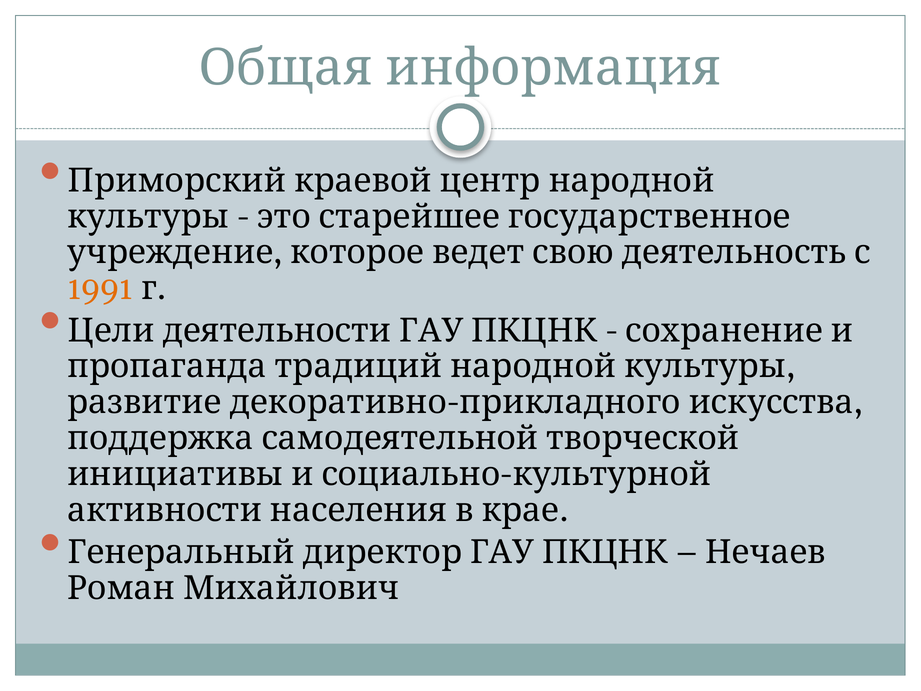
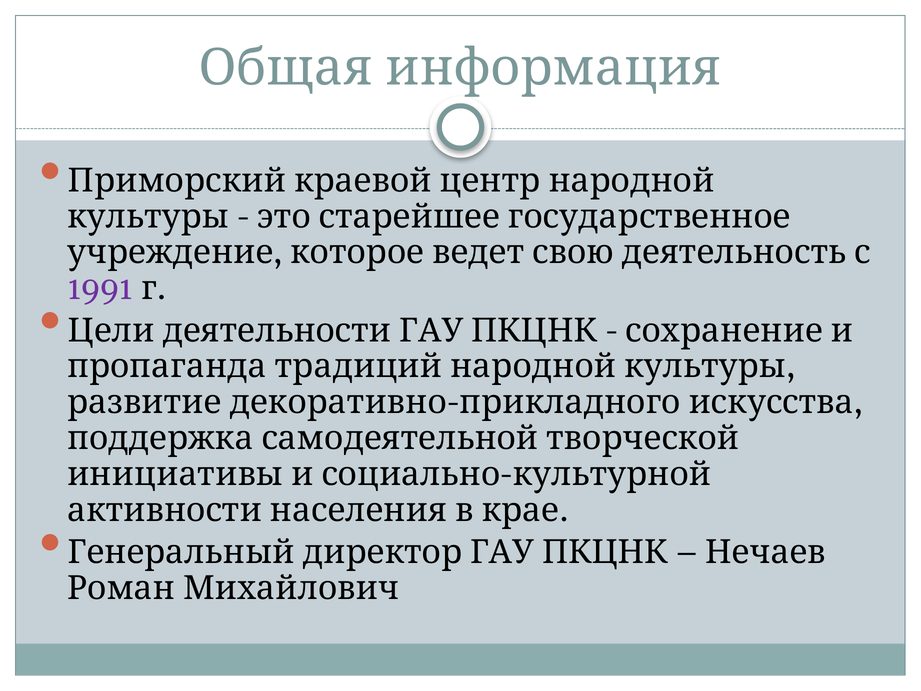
1991 colour: orange -> purple
